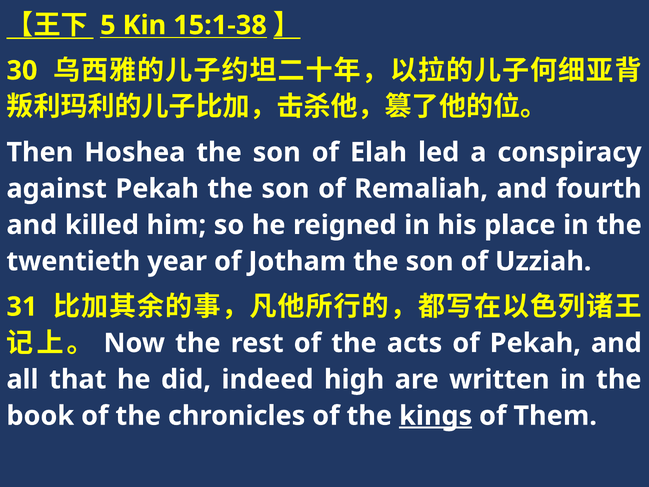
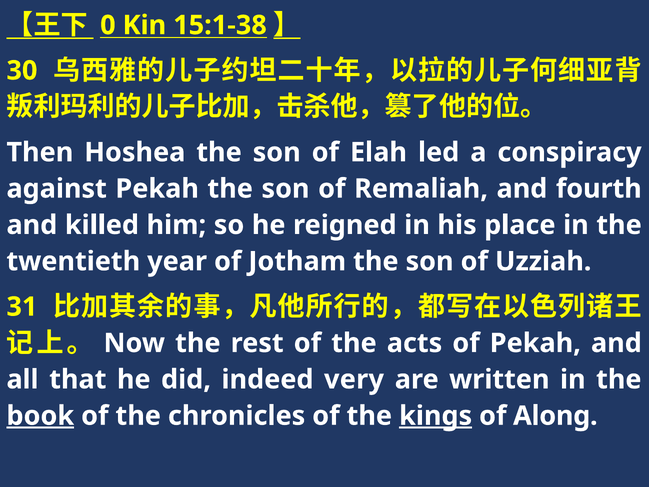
5: 5 -> 0
high: high -> very
book underline: none -> present
Them: Them -> Along
